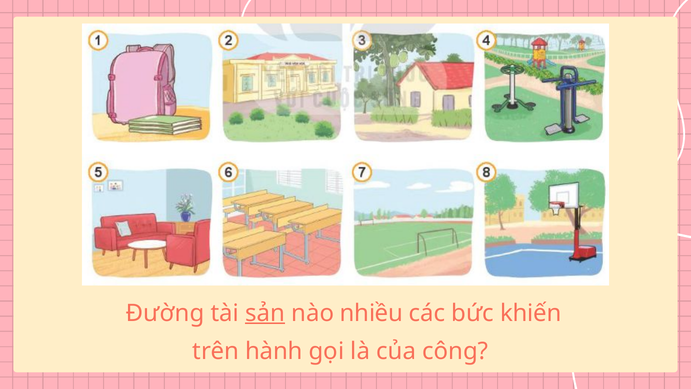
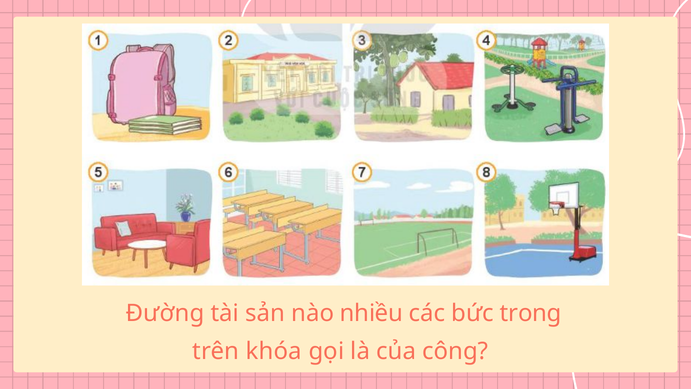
sản underline: present -> none
khiến: khiến -> trong
hành: hành -> khóa
